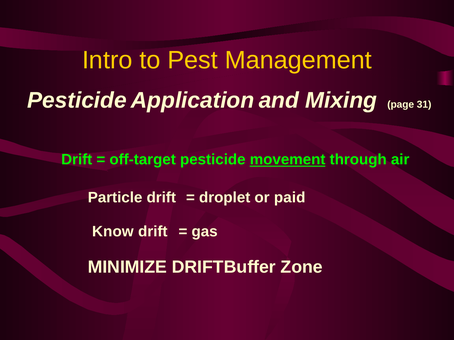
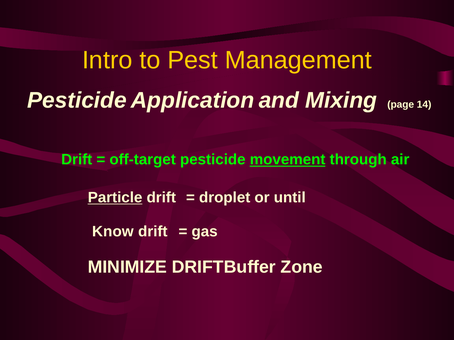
31: 31 -> 14
Particle underline: none -> present
paid: paid -> until
